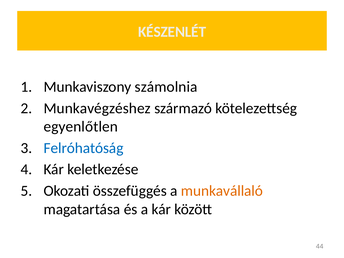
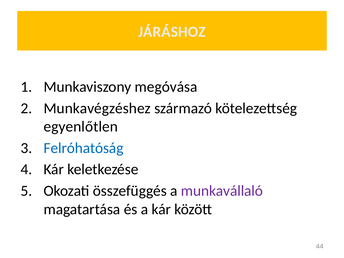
KÉSZENLÉT: KÉSZENLÉT -> JÁRÁSHOZ
számolnia: számolnia -> megóvása
munkavállaló colour: orange -> purple
